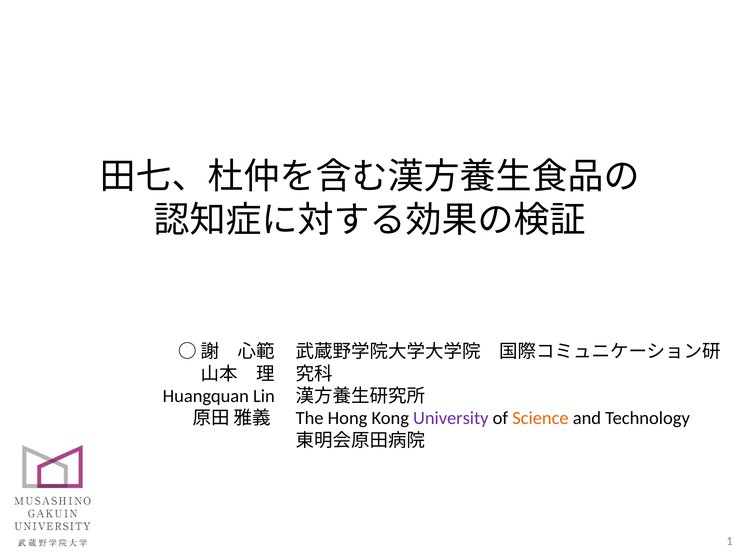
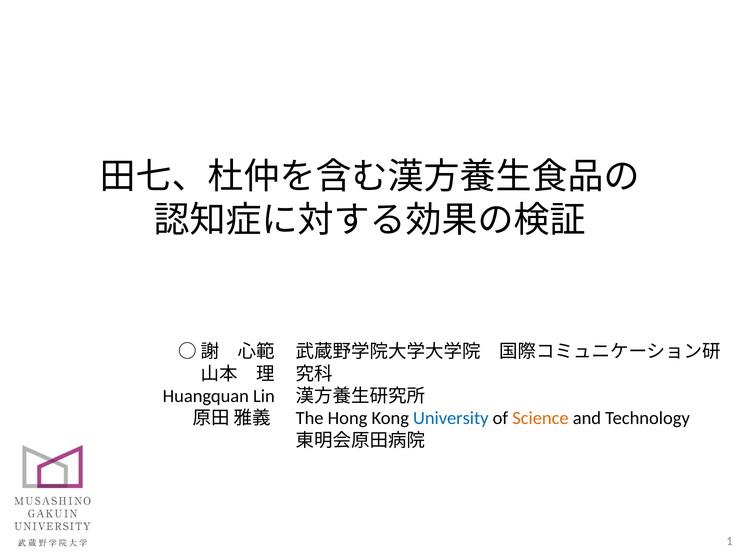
University colour: purple -> blue
